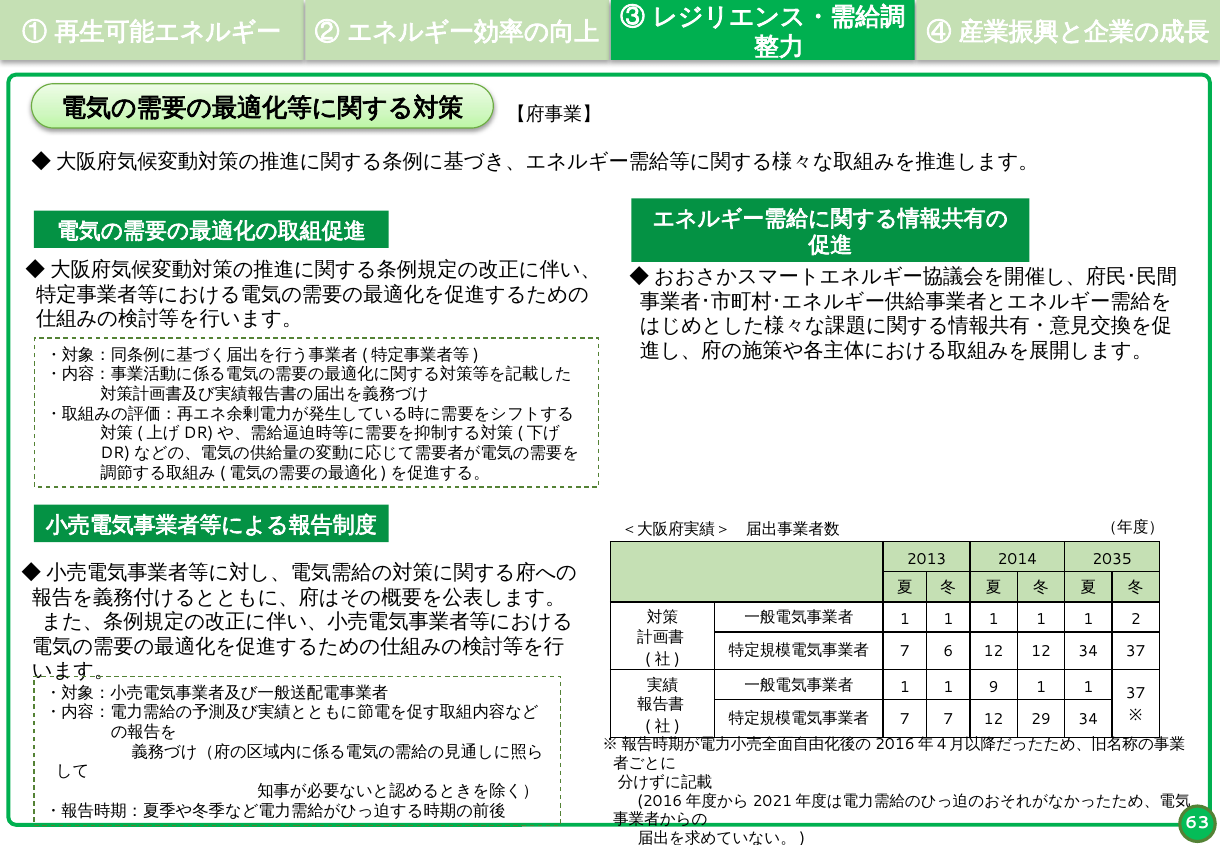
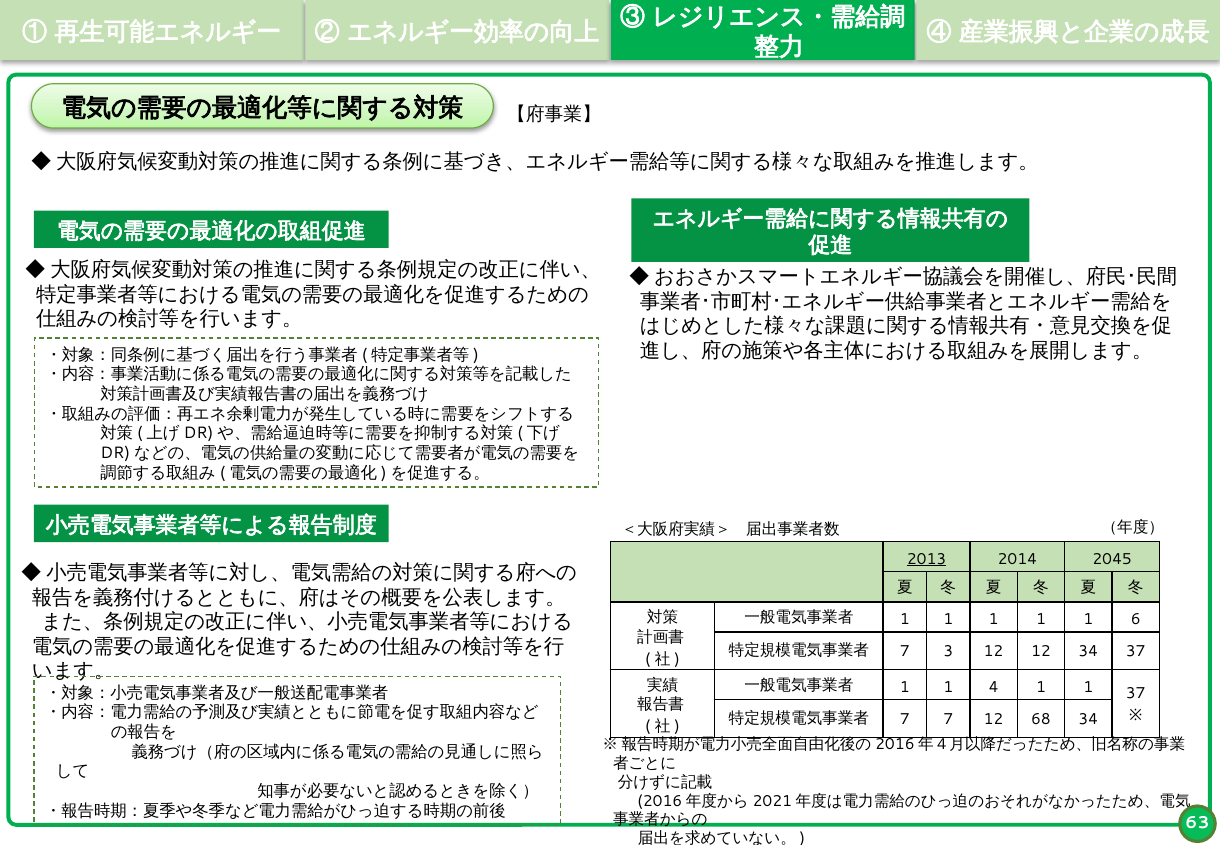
2013 underline: none -> present
2035: 2035 -> 2045
2: 2 -> 6
6: 6 -> 3
9: 9 -> 4
29: 29 -> 68
